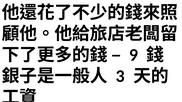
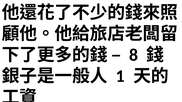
9: 9 -> 8
3: 3 -> 1
